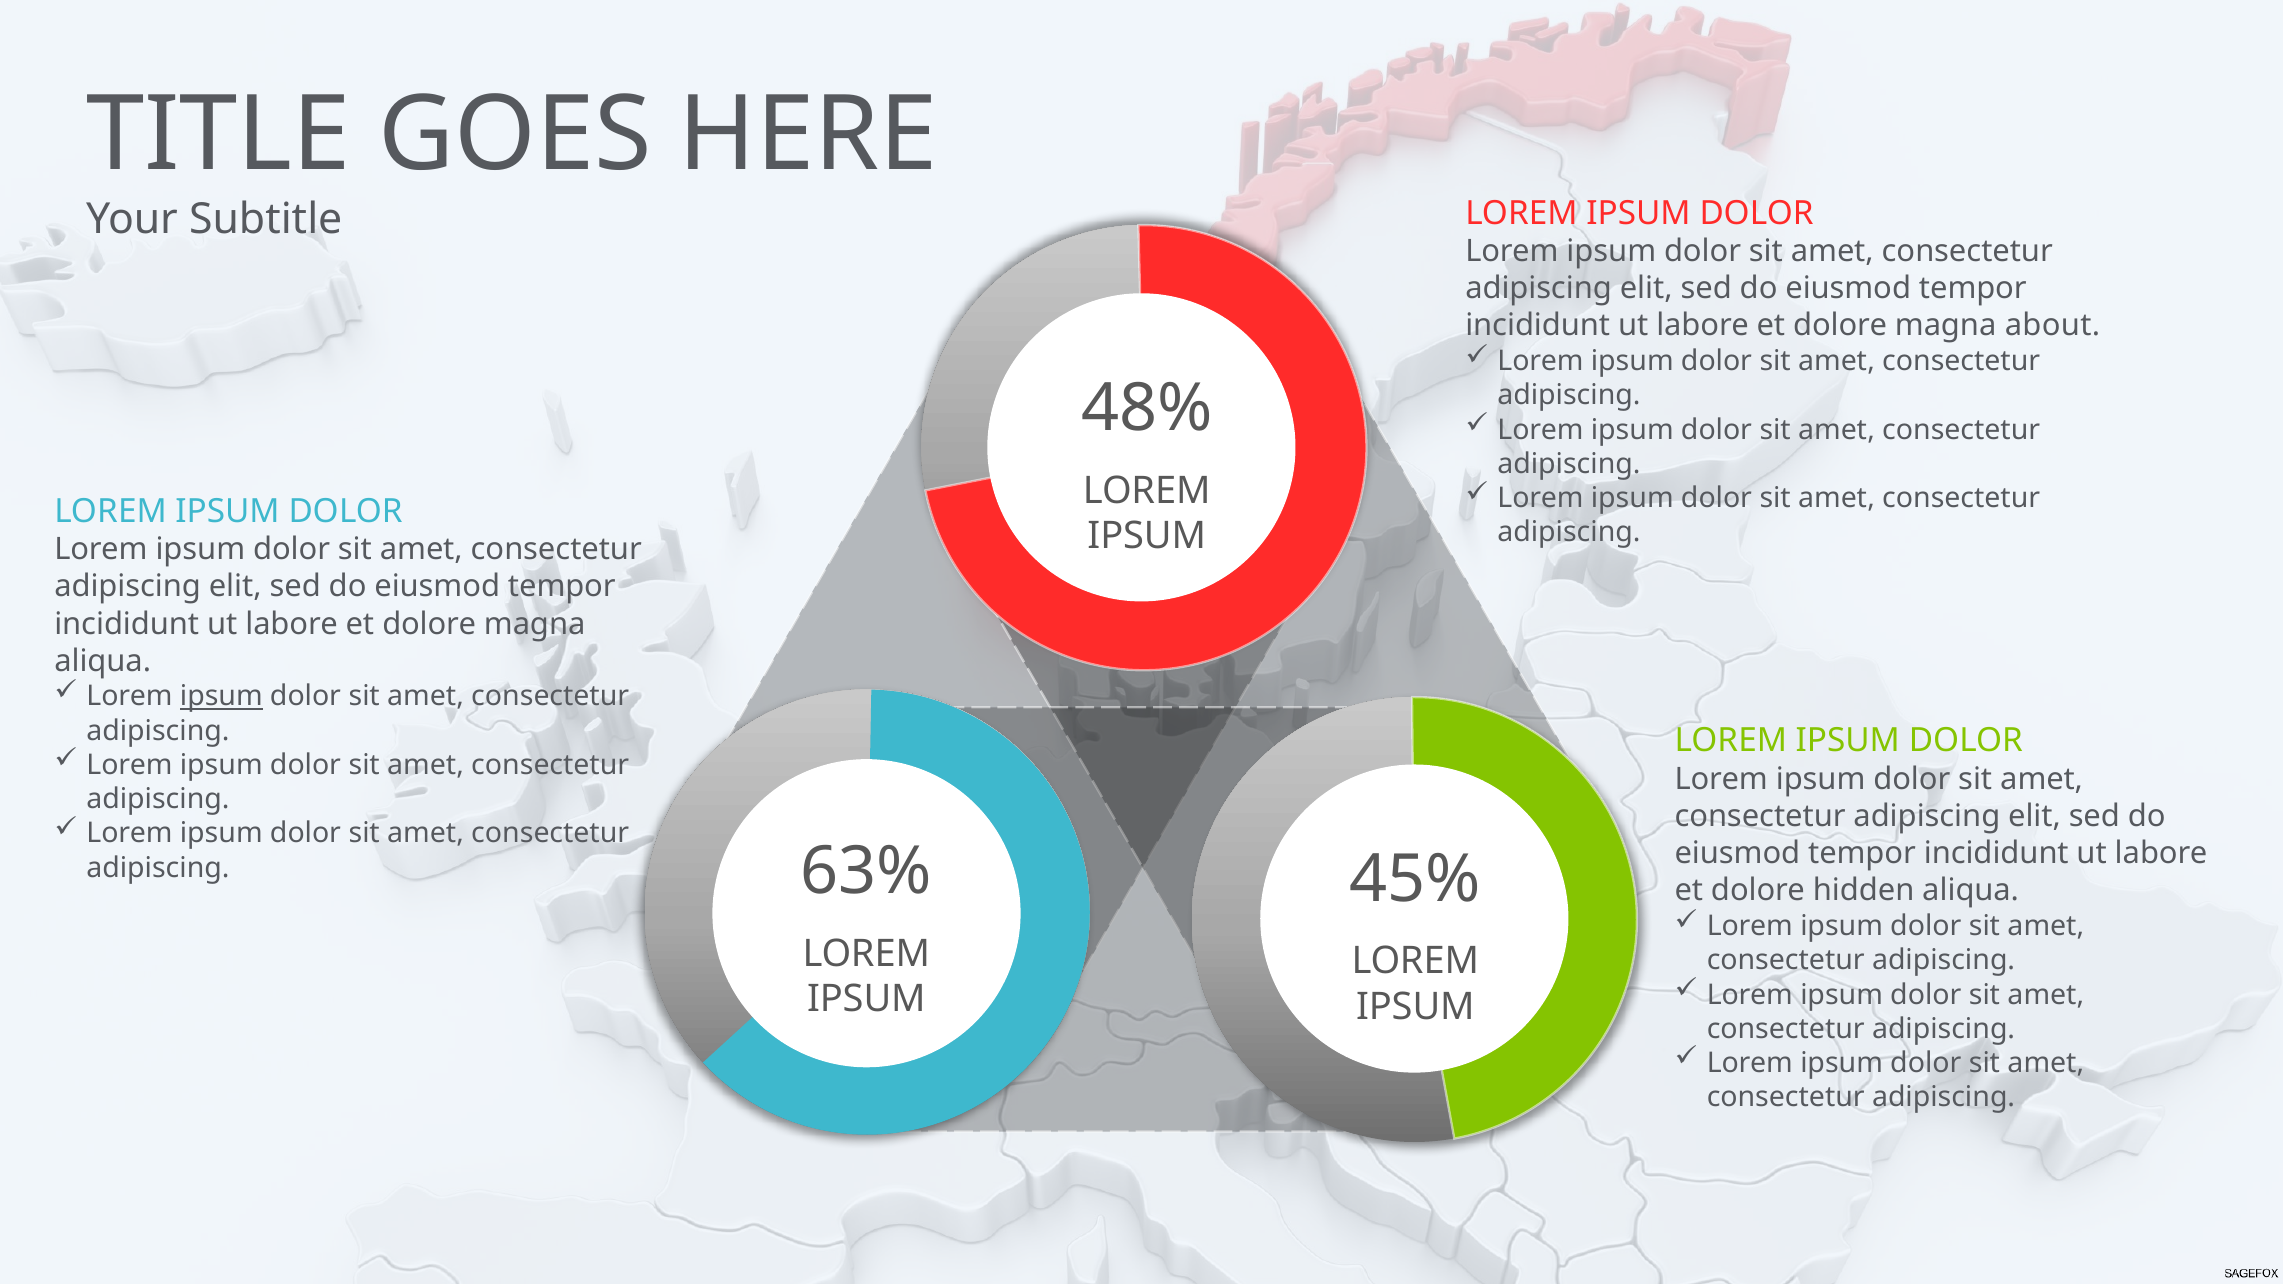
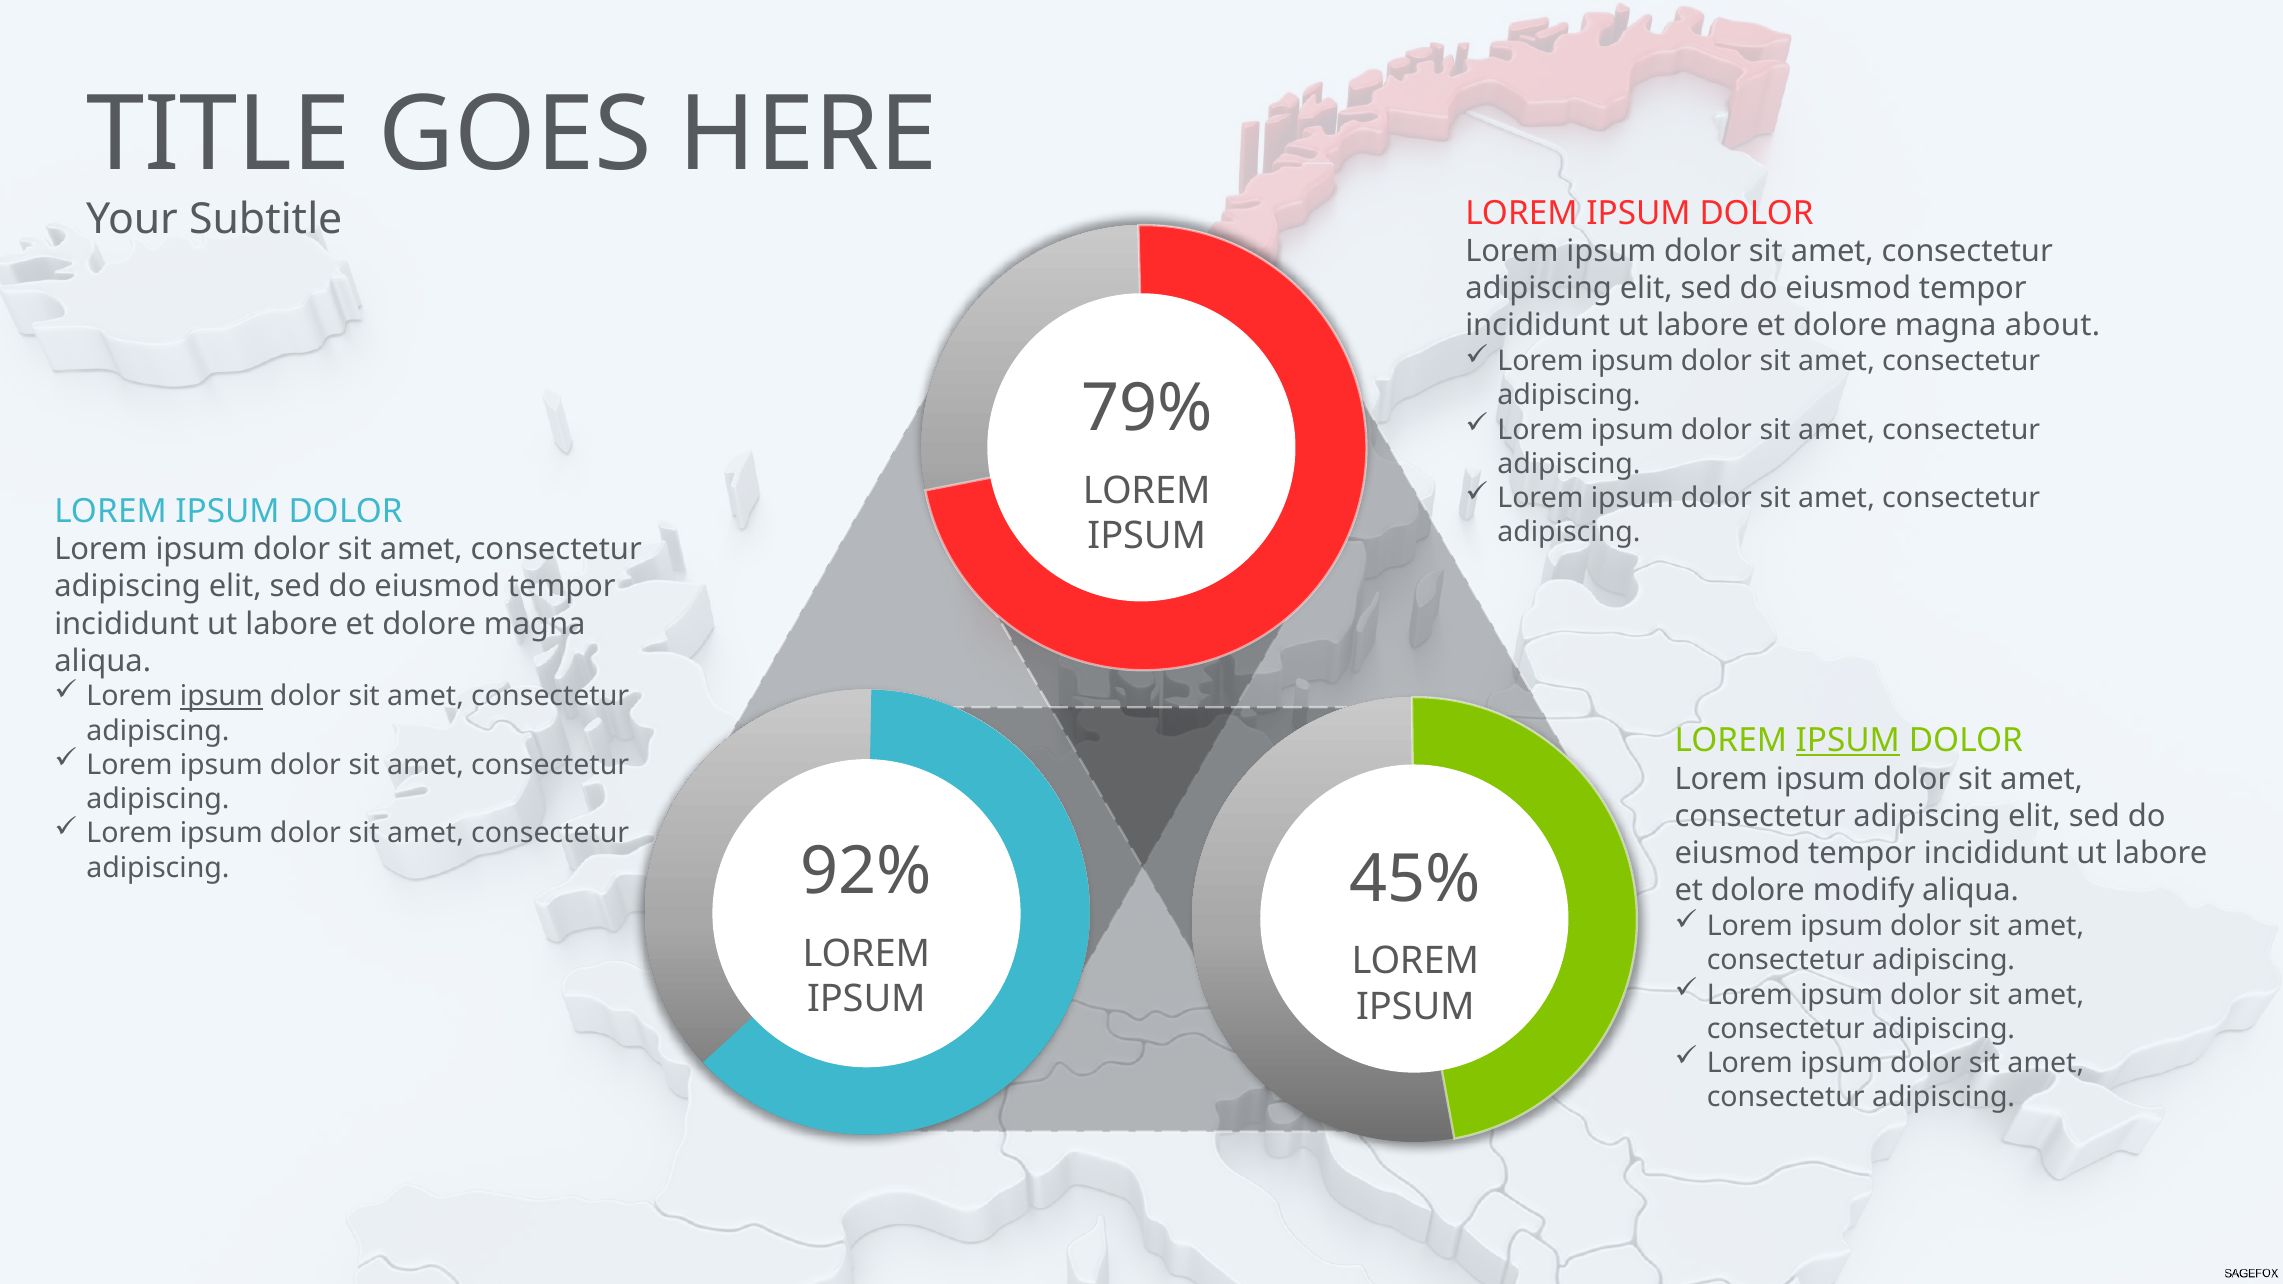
48%: 48% -> 79%
IPSUM at (1848, 741) underline: none -> present
63%: 63% -> 92%
hidden: hidden -> modify
